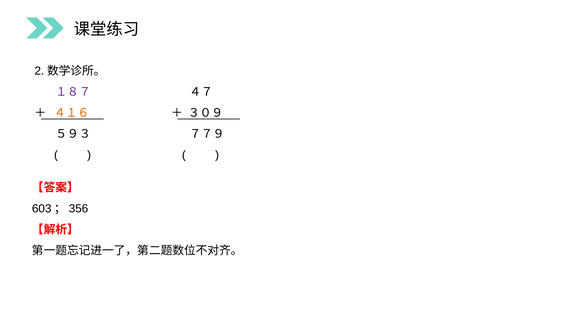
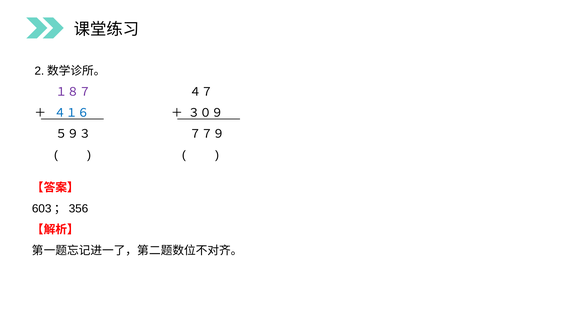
４１６ colour: orange -> blue
